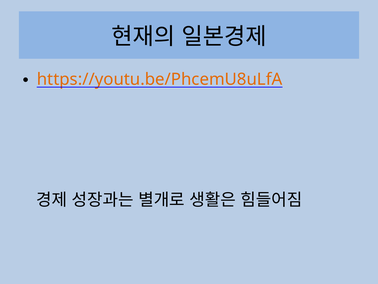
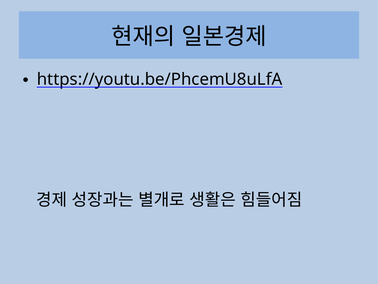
https://youtu.be/PhcemU8uLfA colour: orange -> black
